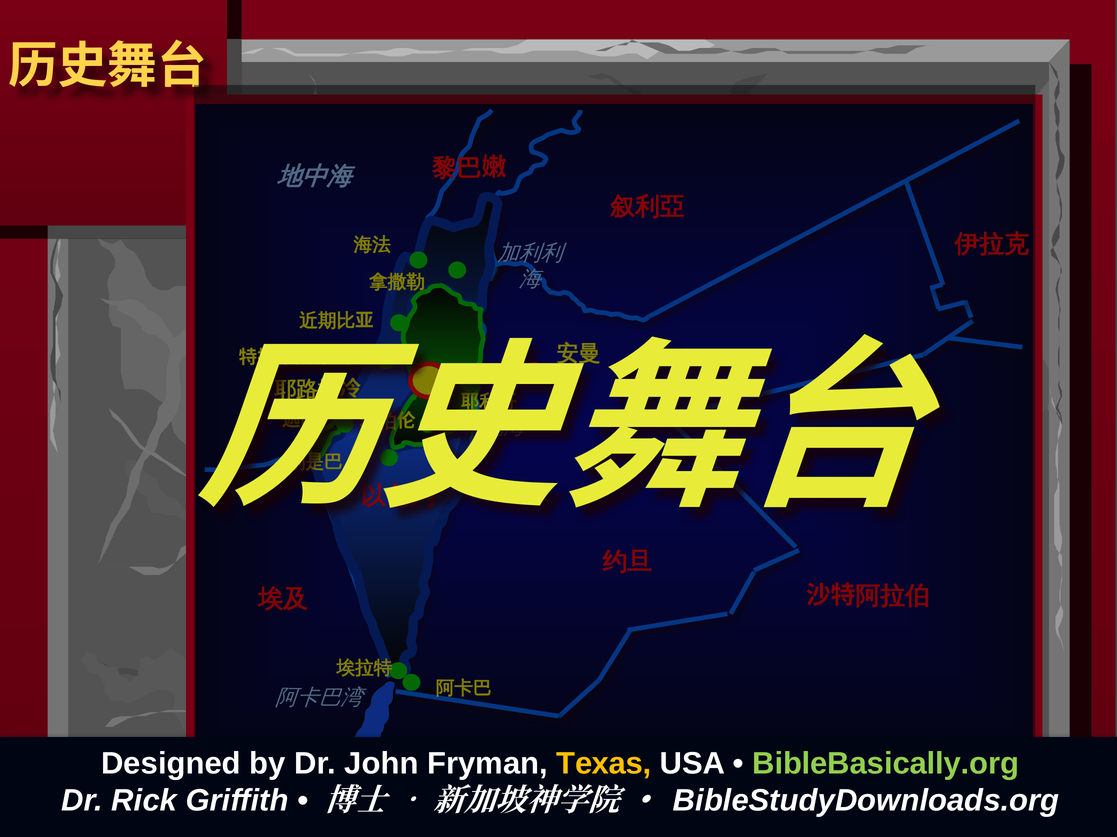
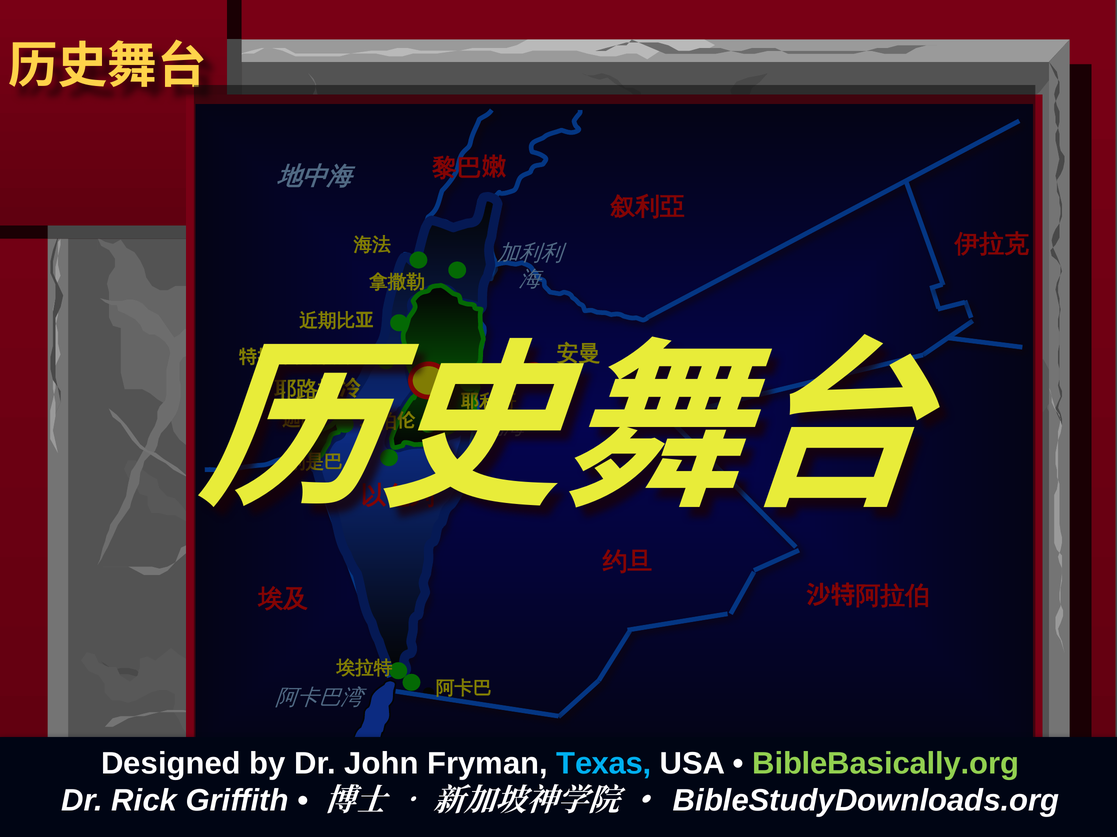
Texas colour: yellow -> light blue
